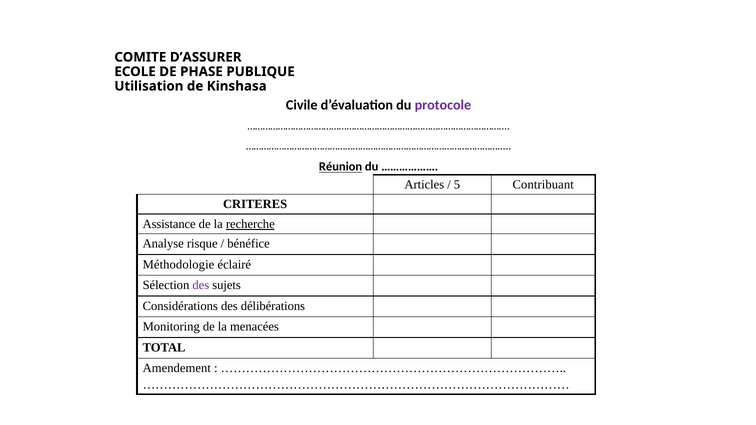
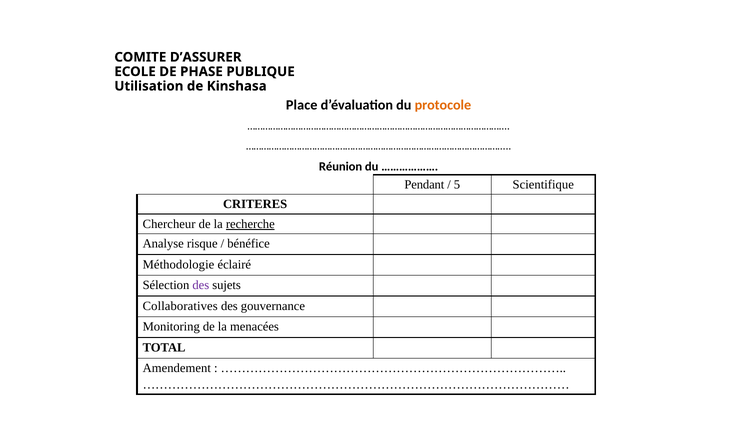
Civile: Civile -> Place
protocole colour: purple -> orange
Réunion underline: present -> none
Articles: Articles -> Pendant
Contribuant: Contribuant -> Scientifique
Assistance: Assistance -> Chercheur
Considérations: Considérations -> Collaboratives
délibérations: délibérations -> gouvernance
